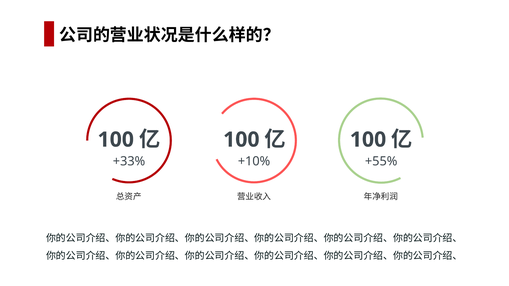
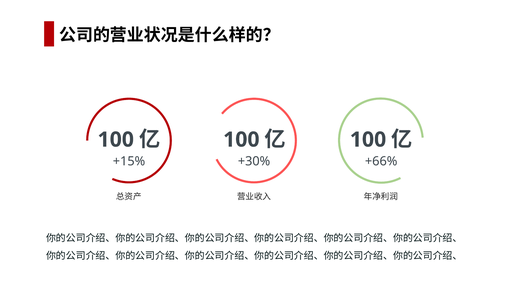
+33%: +33% -> +15%
+10%: +10% -> +30%
+55%: +55% -> +66%
